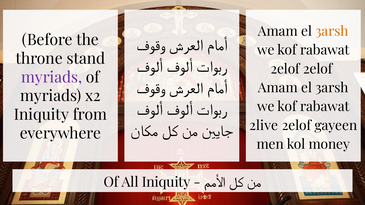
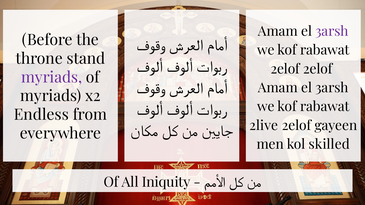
3arsh at (332, 31) colour: orange -> purple
Iniquity at (41, 115): Iniquity -> Endless
money: money -> skilled
